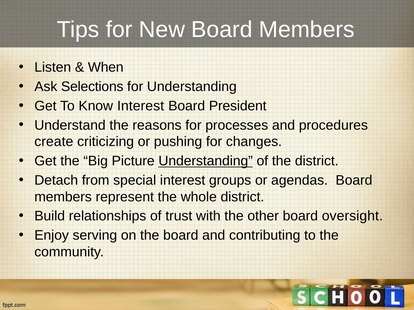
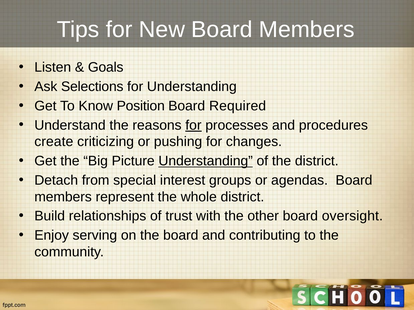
When: When -> Goals
Know Interest: Interest -> Position
President: President -> Required
for at (193, 125) underline: none -> present
